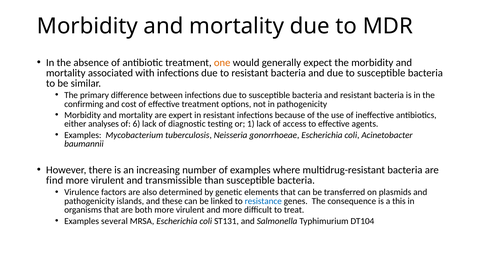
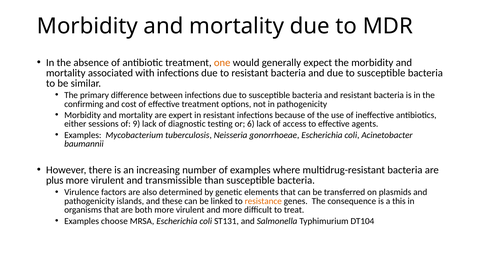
analyses: analyses -> sessions
6: 6 -> 9
1: 1 -> 6
find: find -> plus
resistance colour: blue -> orange
several: several -> choose
